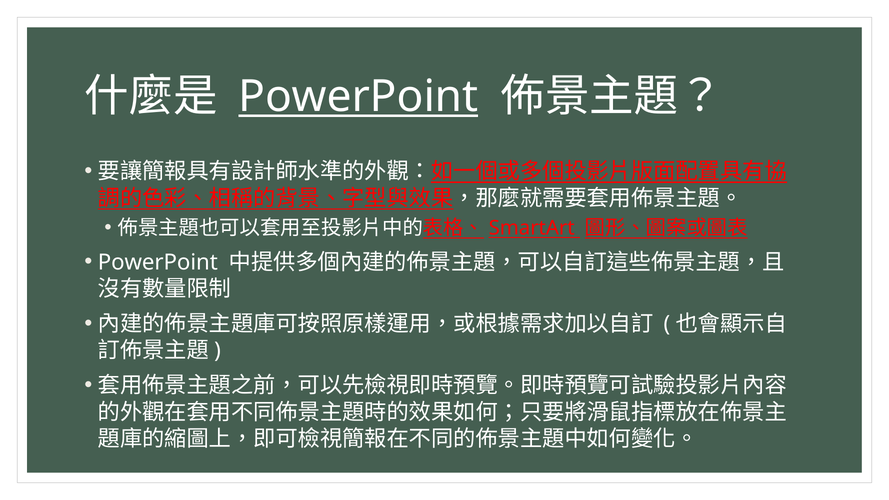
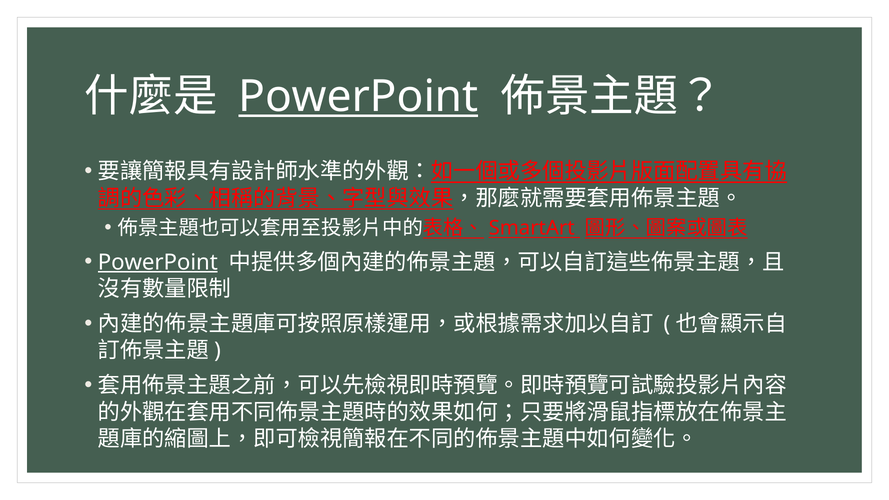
PowerPoint at (158, 262) underline: none -> present
